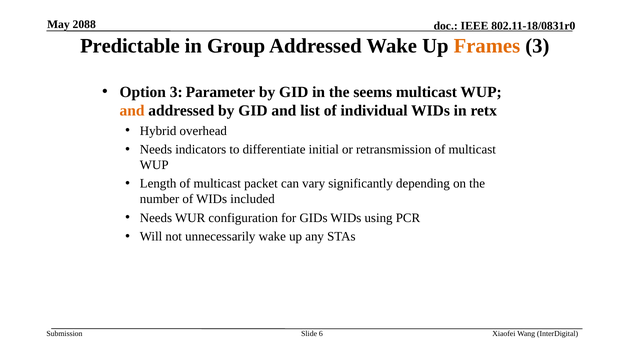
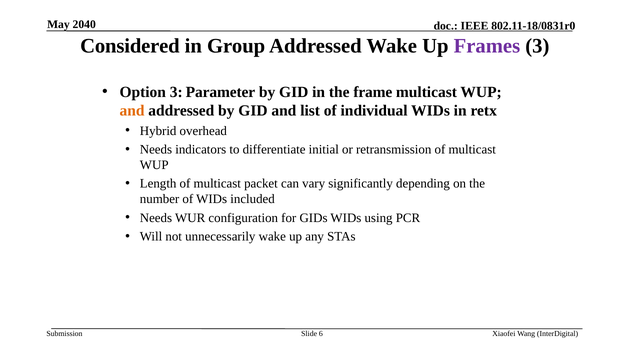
2088: 2088 -> 2040
Predictable: Predictable -> Considered
Frames colour: orange -> purple
seems: seems -> frame
